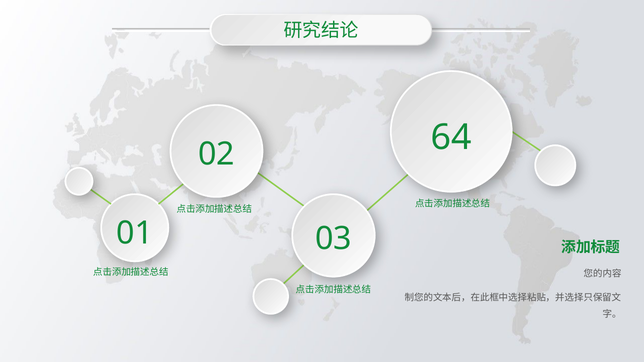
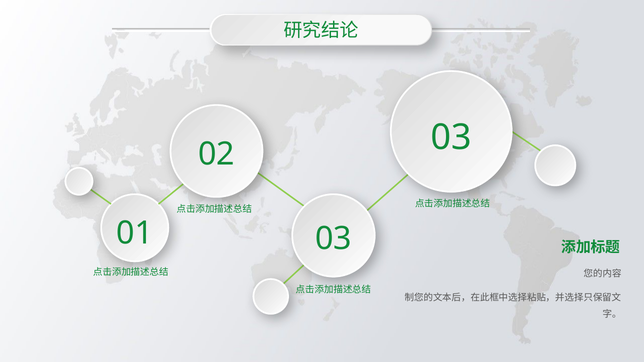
02 64: 64 -> 03
